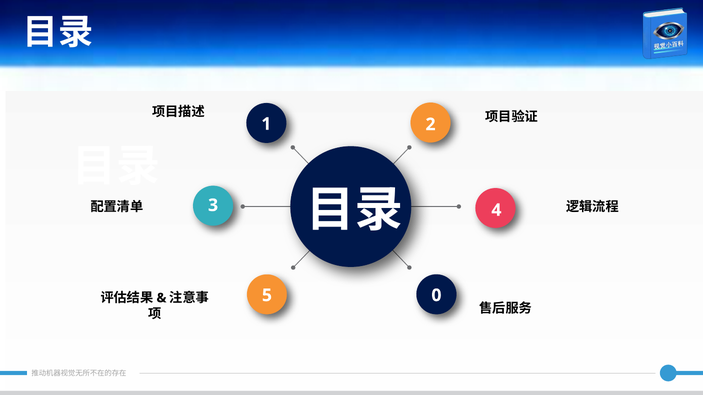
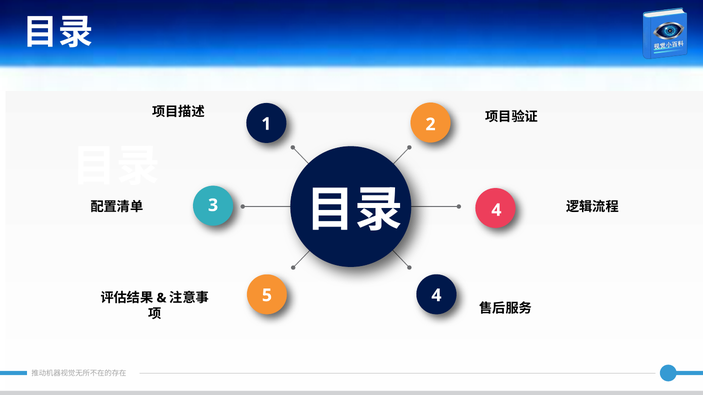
5 0: 0 -> 4
